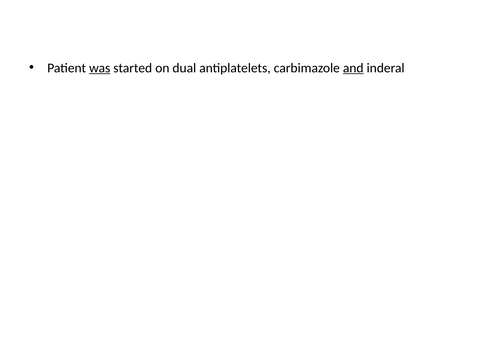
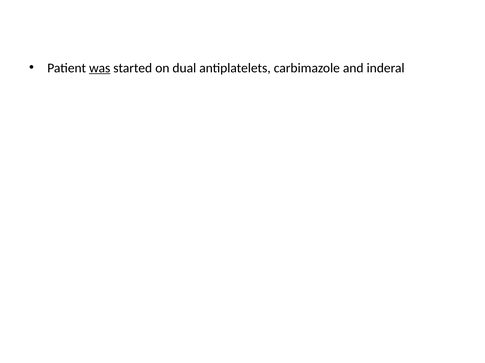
and underline: present -> none
